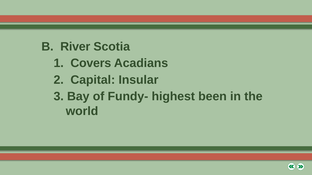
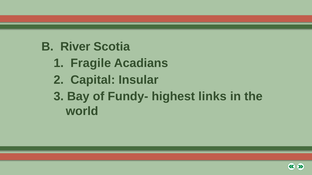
Covers: Covers -> Fragile
been: been -> links
